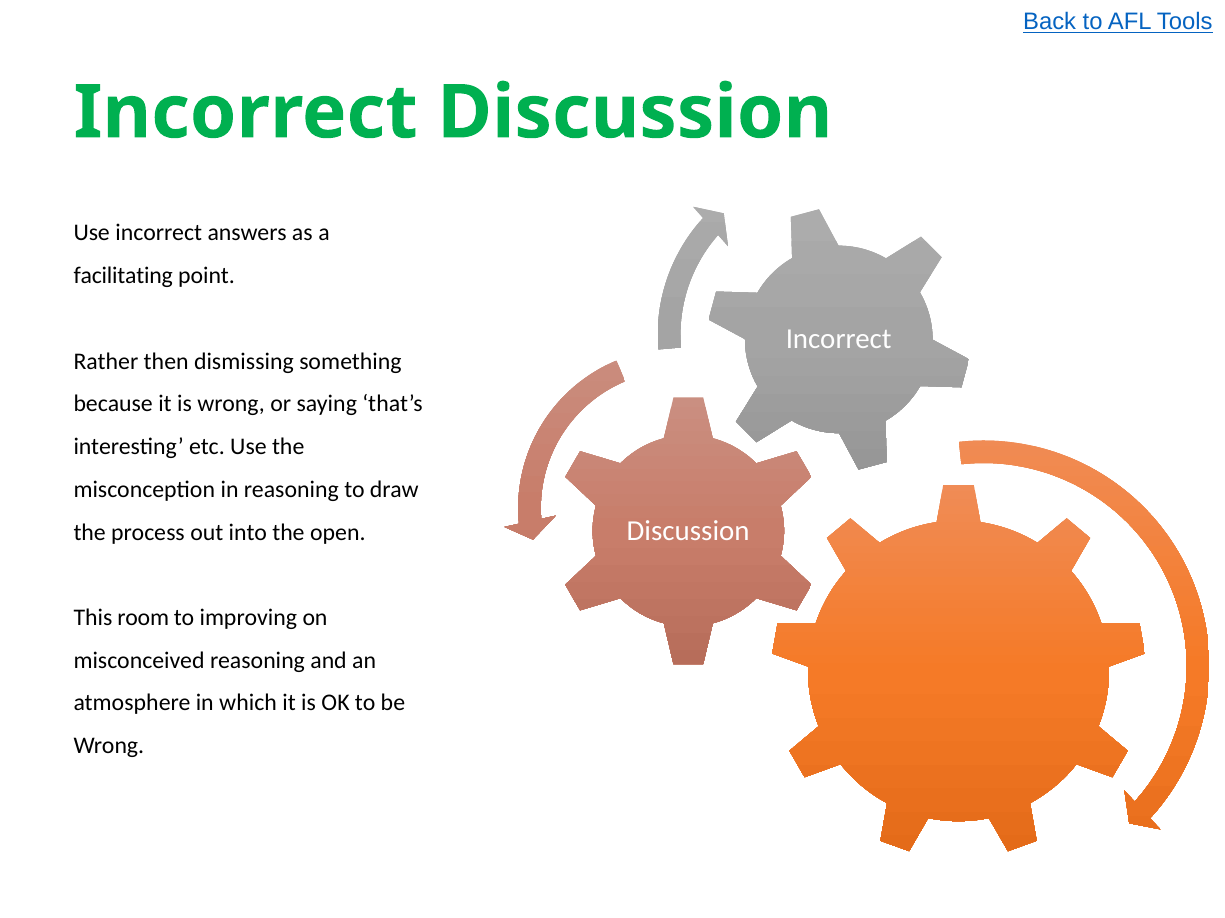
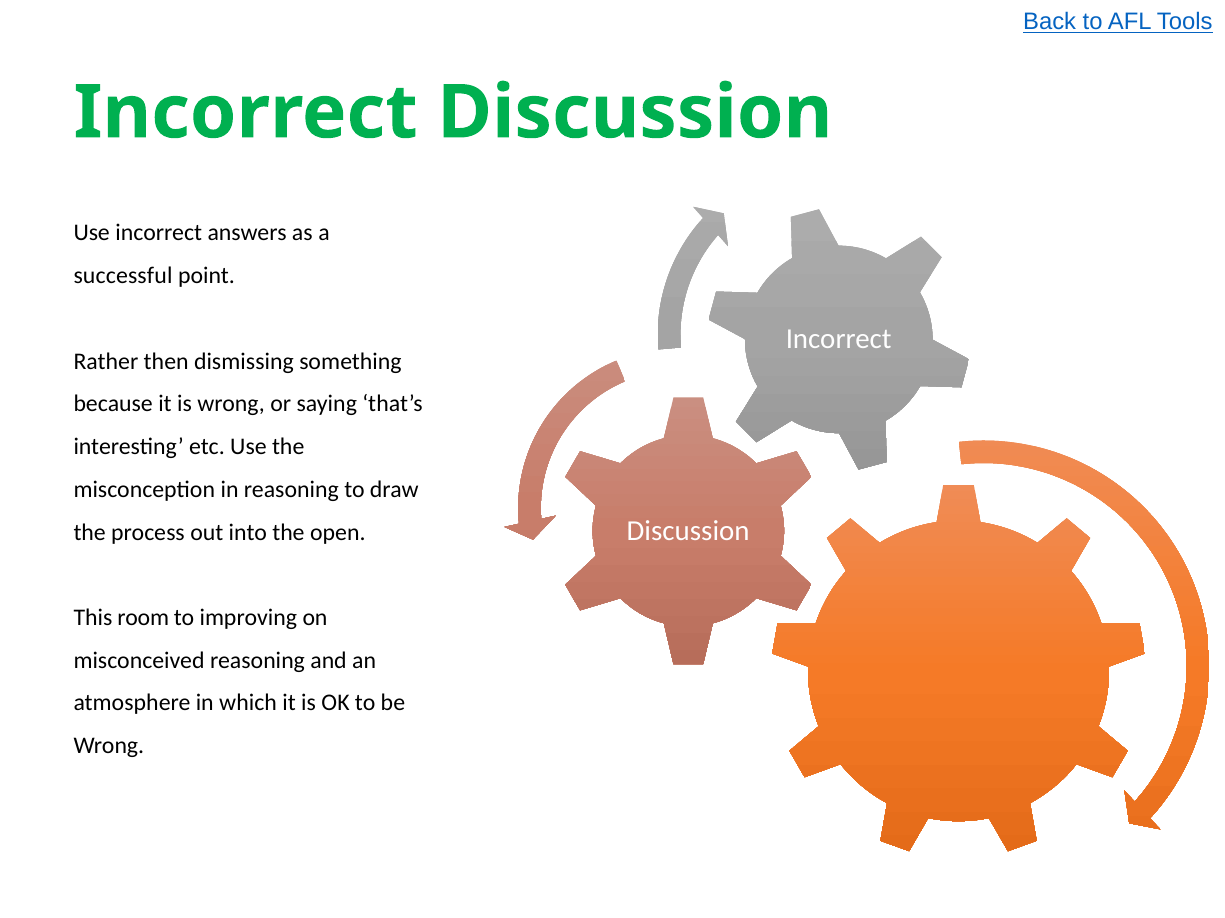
facilitating: facilitating -> successful
